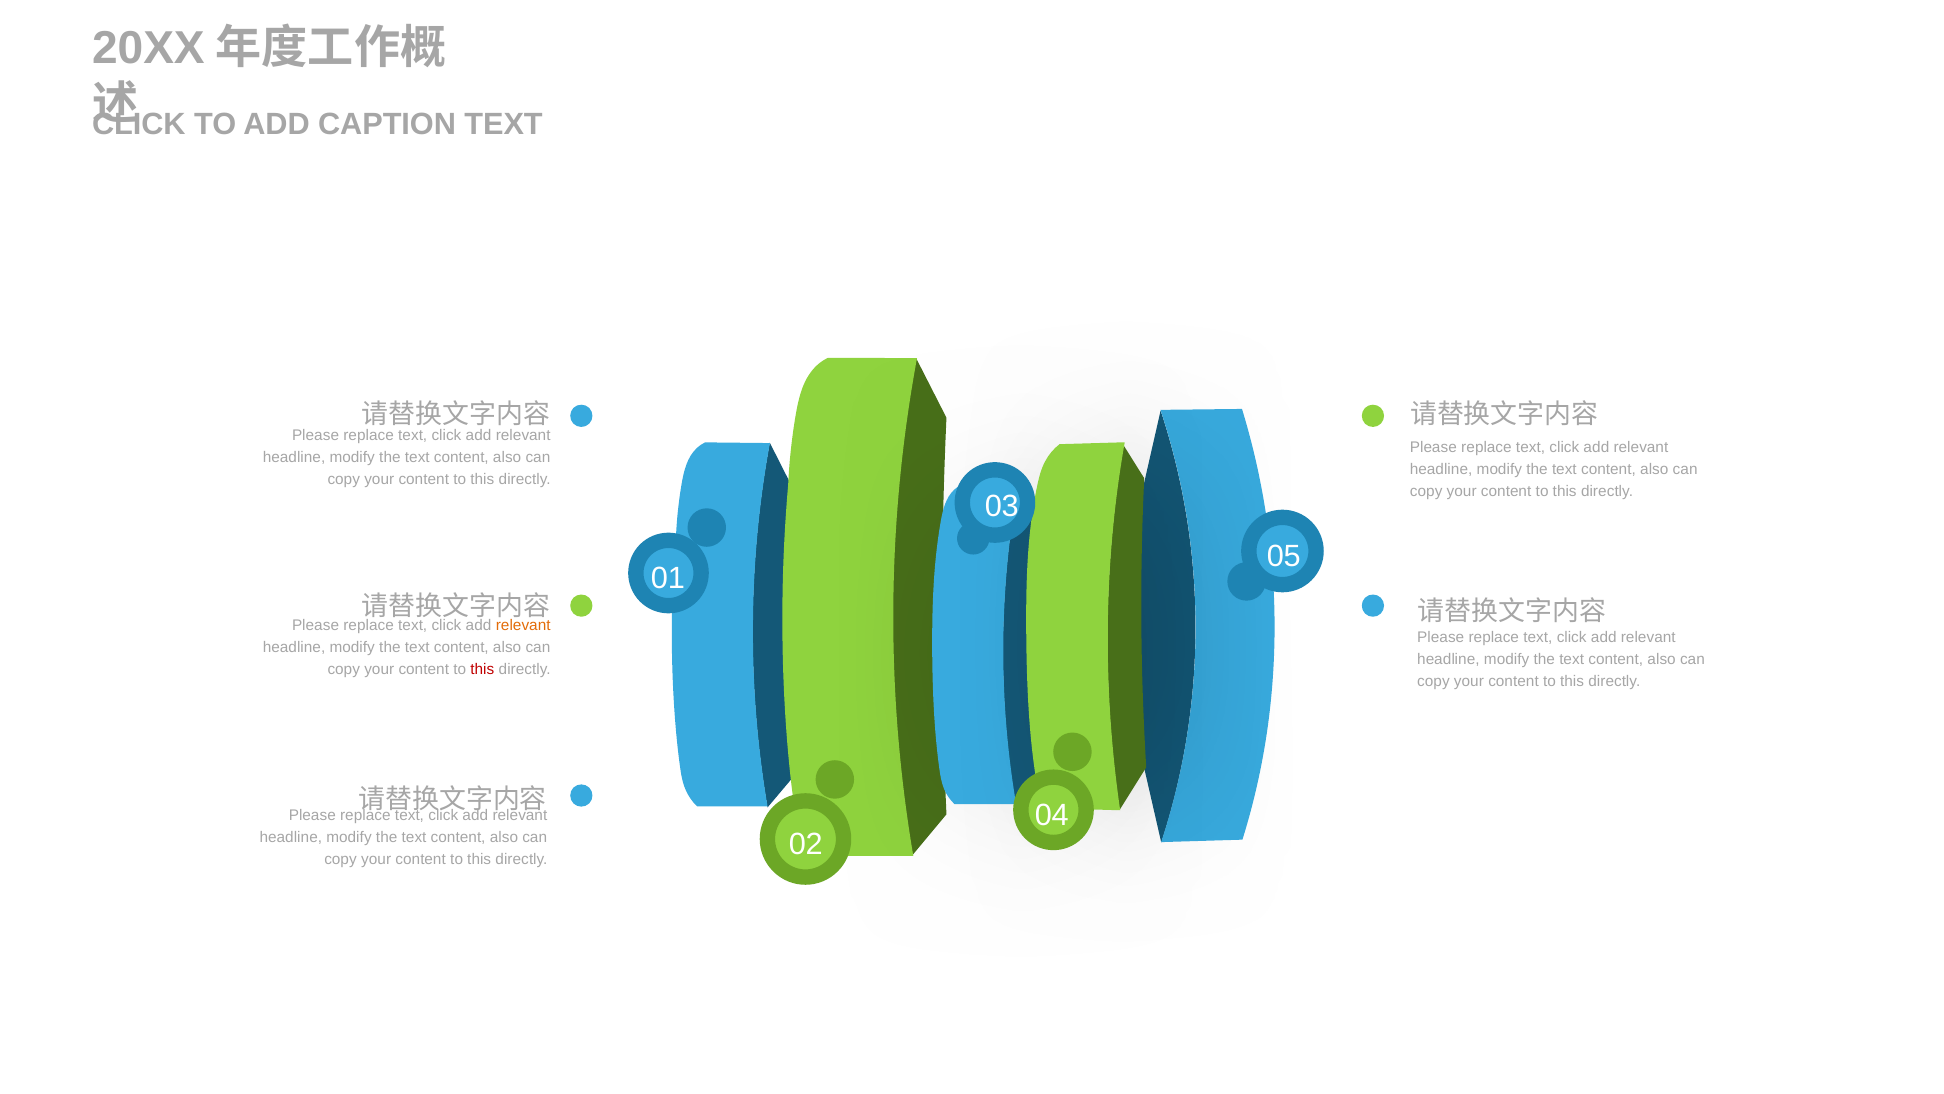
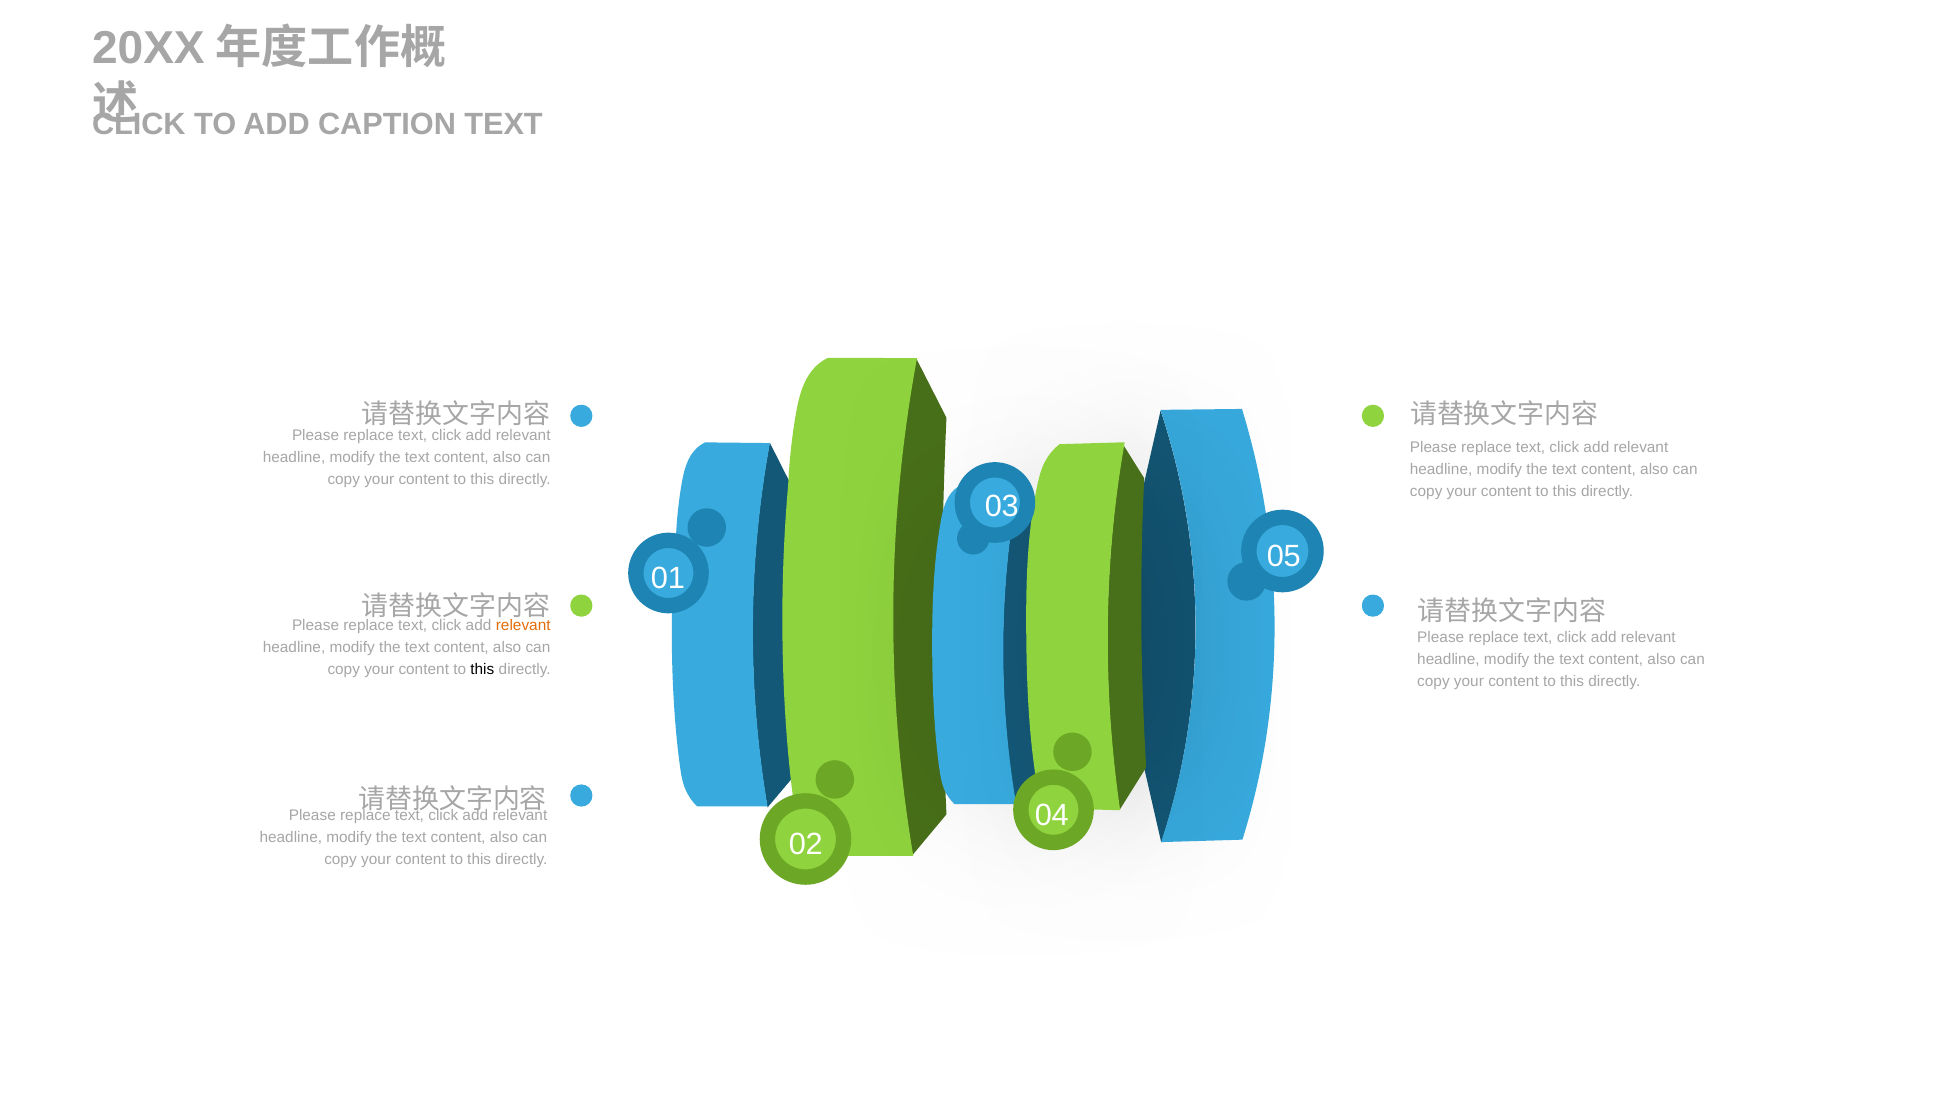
this at (482, 669) colour: red -> black
